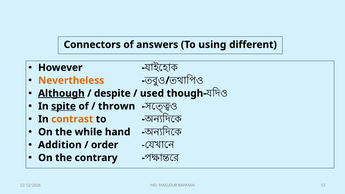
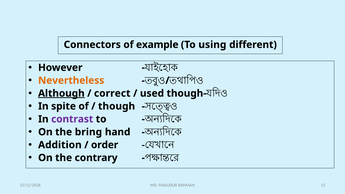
answers: answers -> example
despite: despite -> correct
spite underline: present -> none
thrown: thrown -> though
contrast colour: orange -> purple
while: while -> bring
